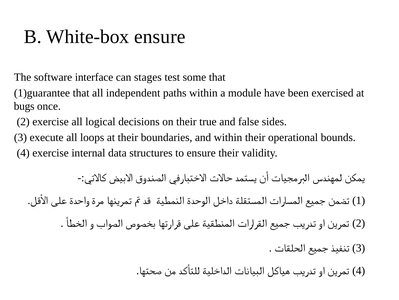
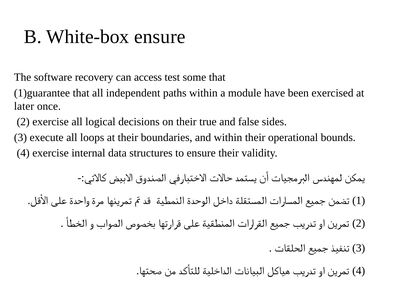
interface: interface -> recovery
stages: stages -> access
bugs: bugs -> later
